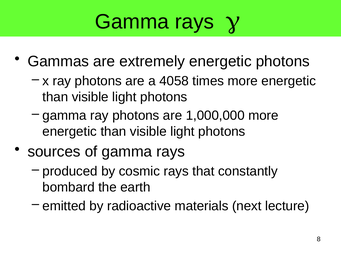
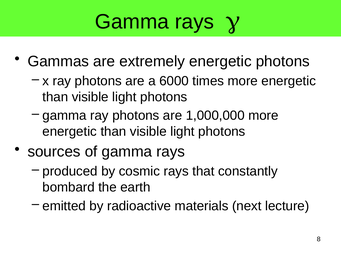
4058: 4058 -> 6000
